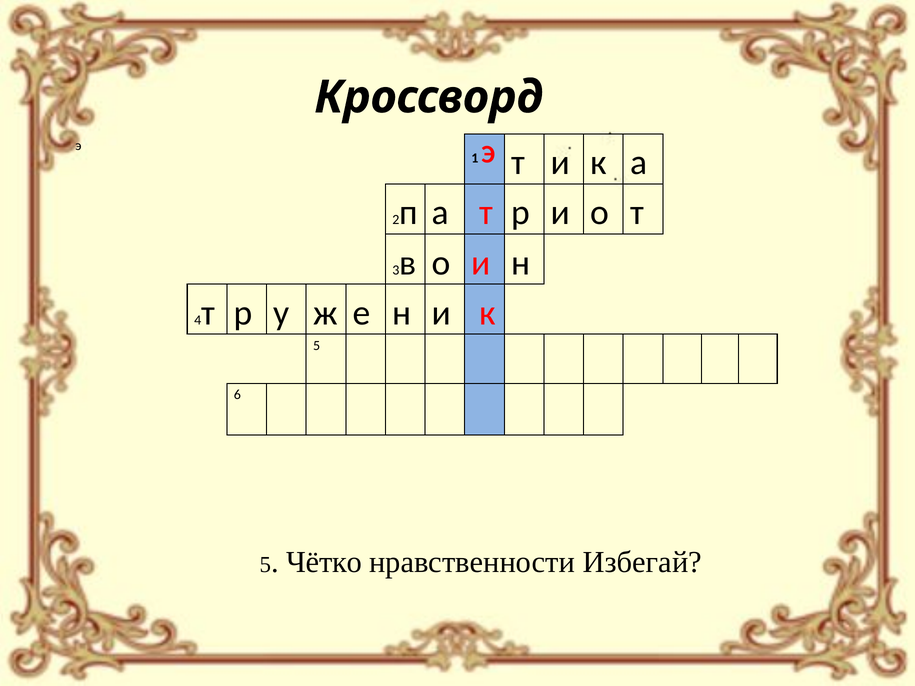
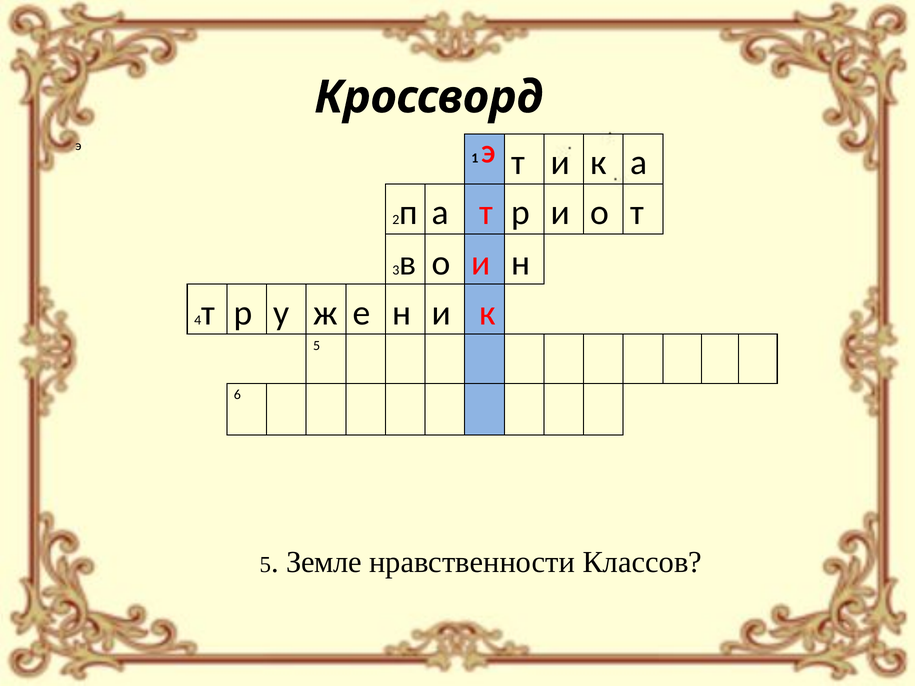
Чётко: Чётко -> Земле
Избегай: Избегай -> Классов
